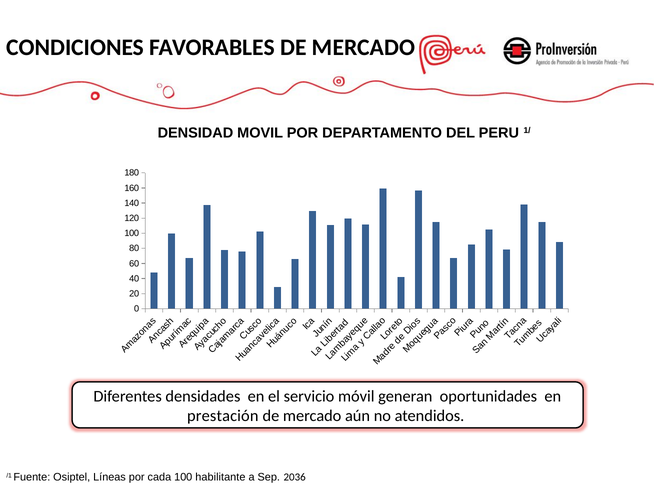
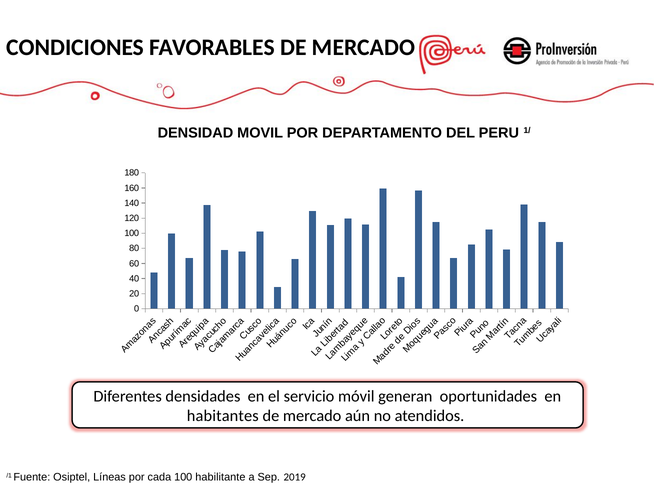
prestación: prestación -> habitantes
2036: 2036 -> 2019
